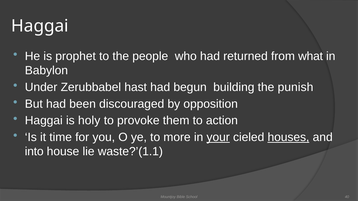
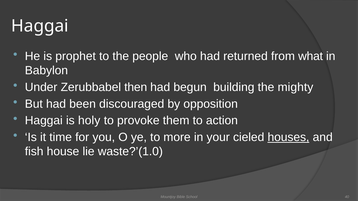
hast: hast -> then
punish: punish -> mighty
your underline: present -> none
into: into -> fish
waste?’(1.1: waste?’(1.1 -> waste?’(1.0
